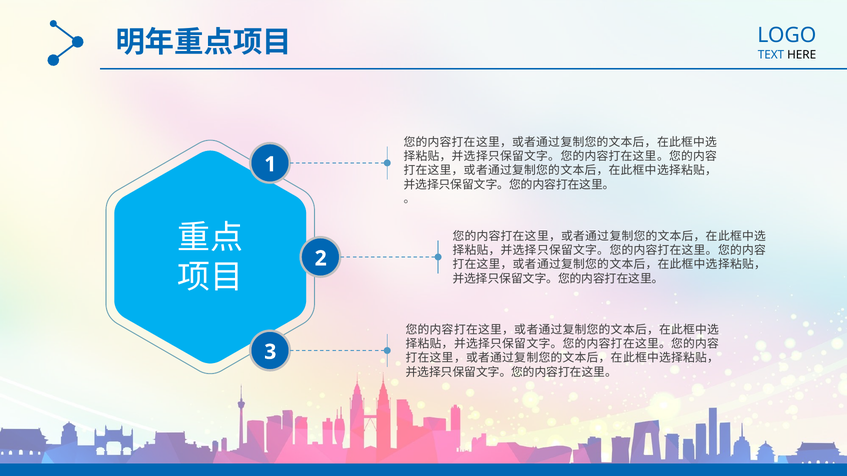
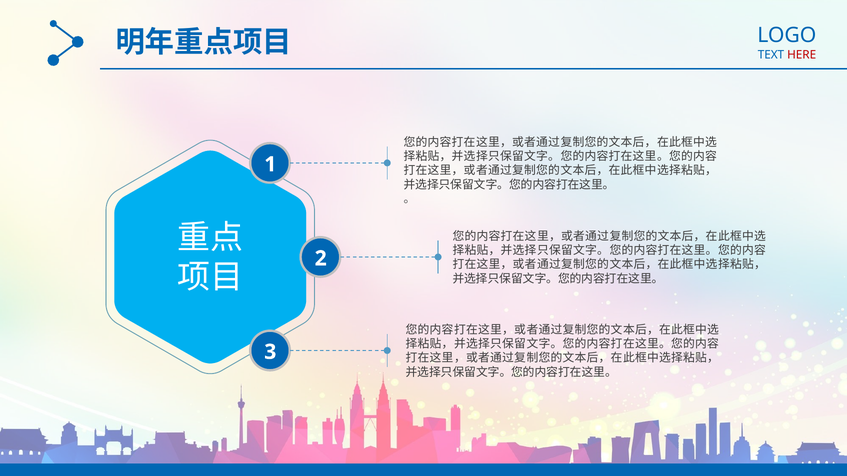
HERE colour: black -> red
